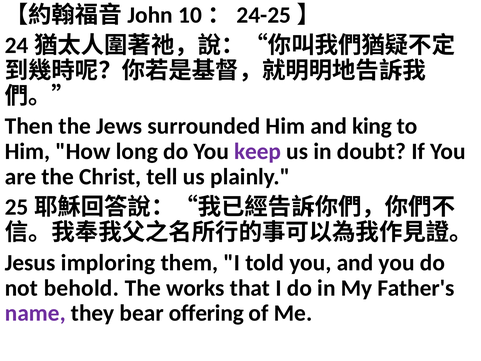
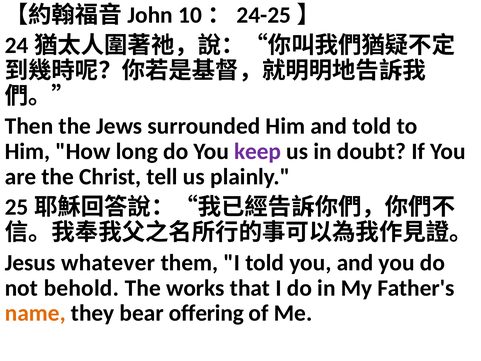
and king: king -> told
imploring: imploring -> whatever
name colour: purple -> orange
